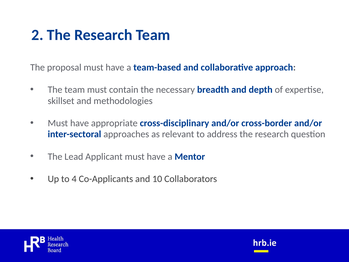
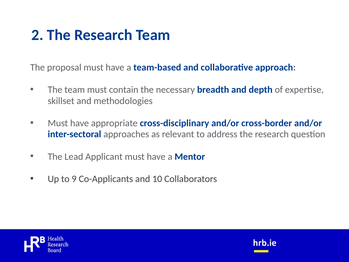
4: 4 -> 9
